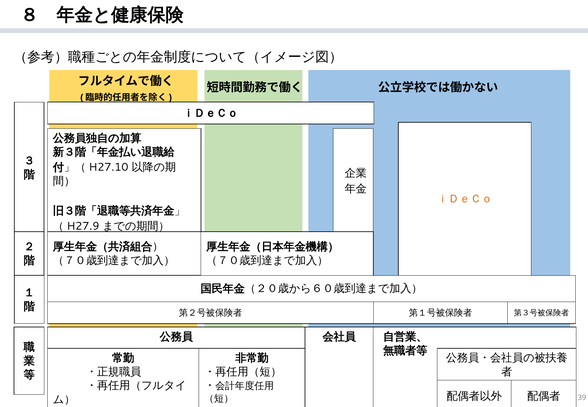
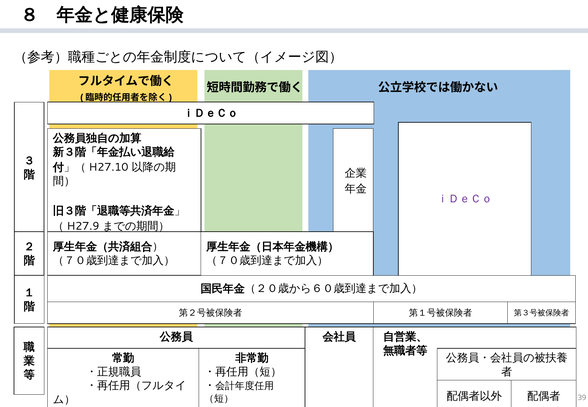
ｉＤｅＣｏ at (465, 199) colour: orange -> purple
